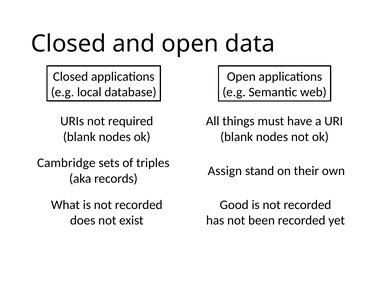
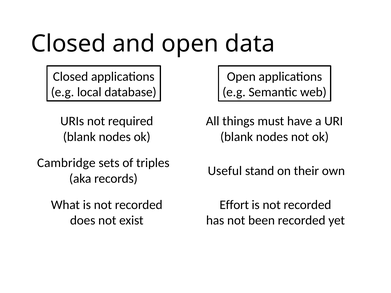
Assign: Assign -> Useful
Good: Good -> Effort
